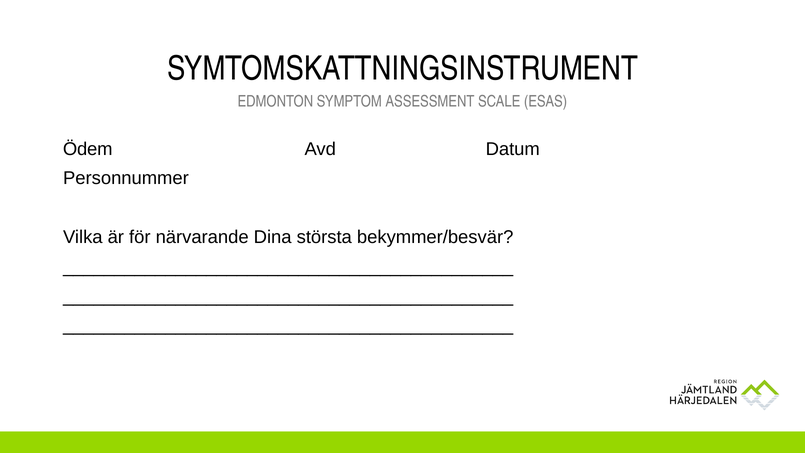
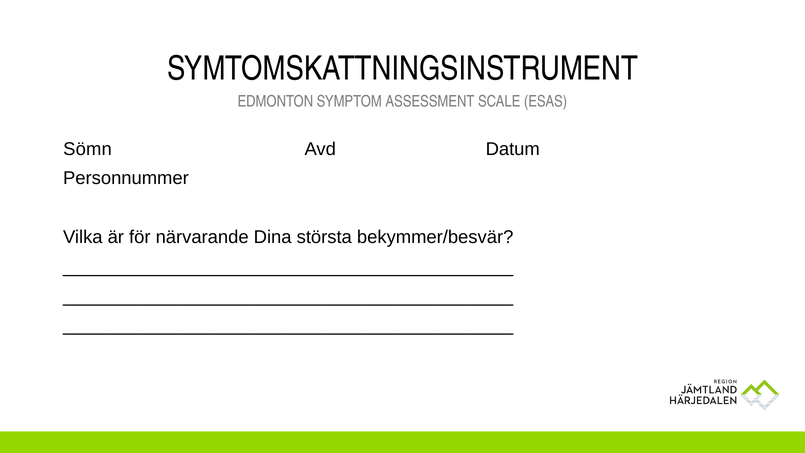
Ödem: Ödem -> Sömn
